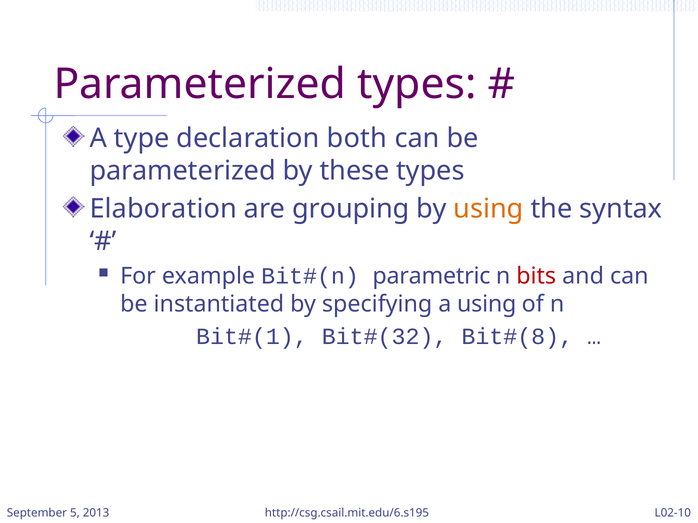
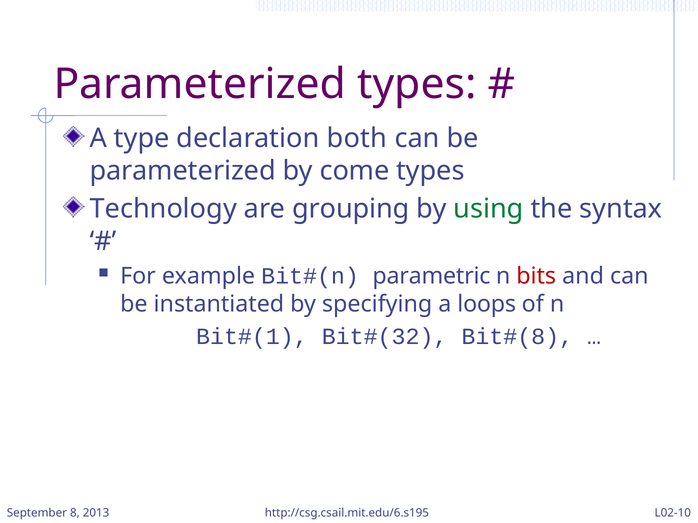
these: these -> come
Elaboration: Elaboration -> Technology
using at (489, 209) colour: orange -> green
a using: using -> loops
5: 5 -> 8
